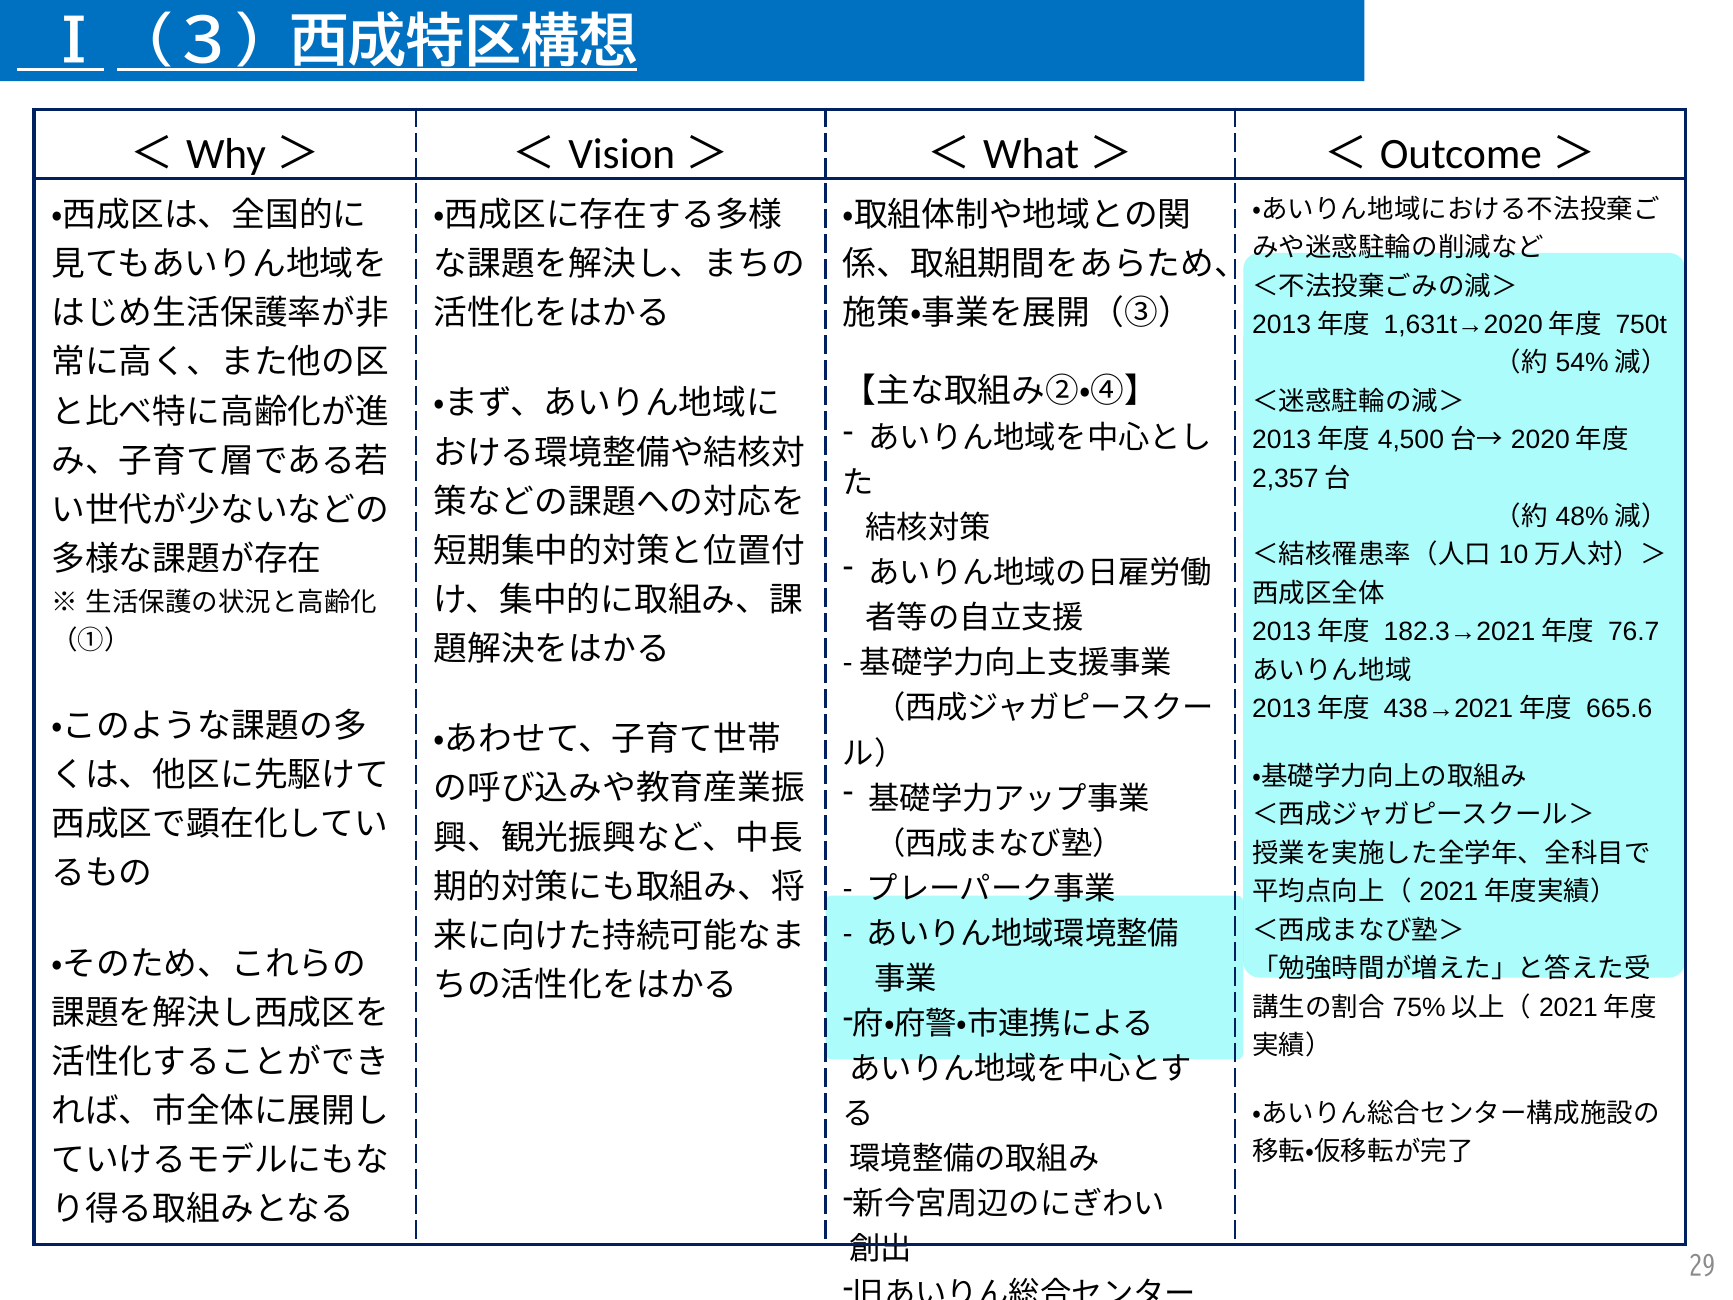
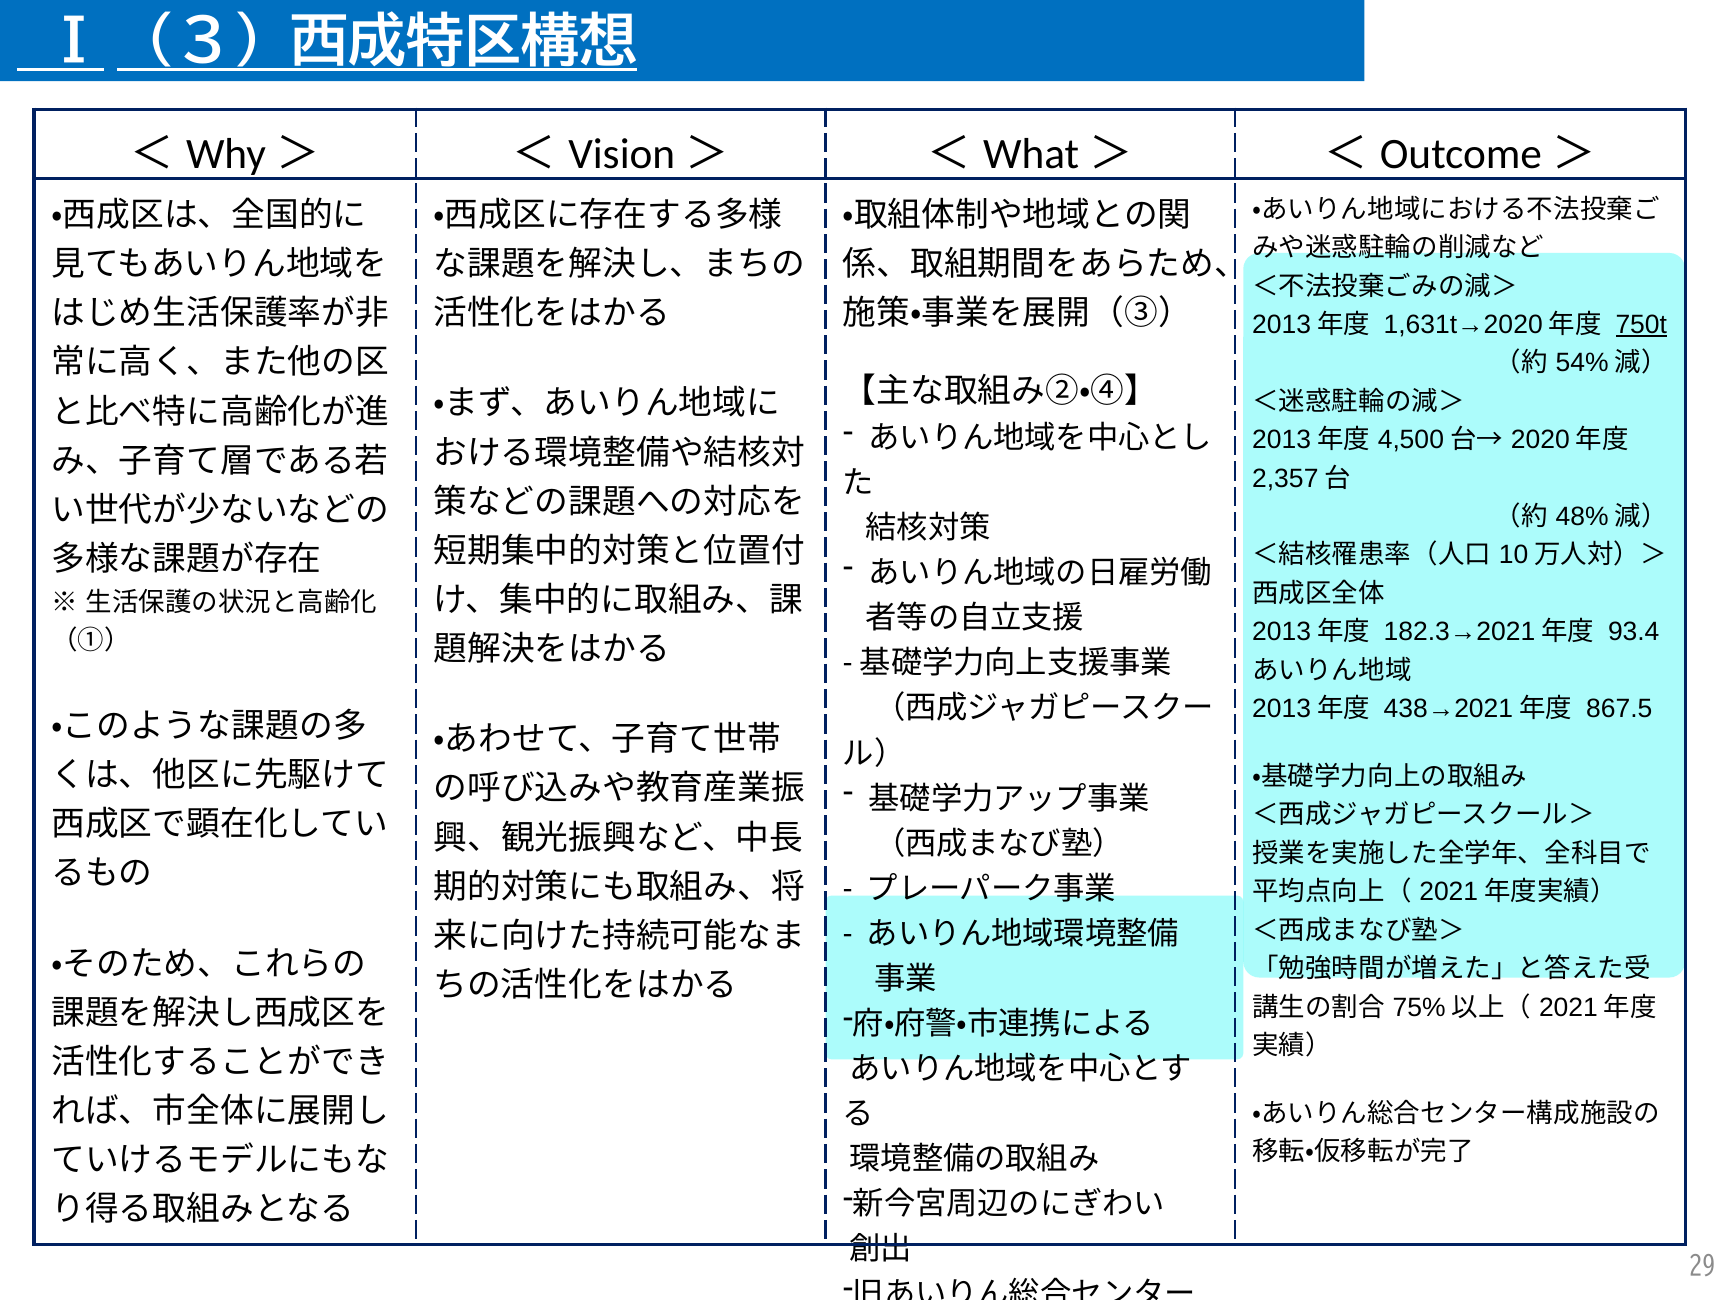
750t underline: none -> present
76.7: 76.7 -> 93.4
665.6: 665.6 -> 867.5
